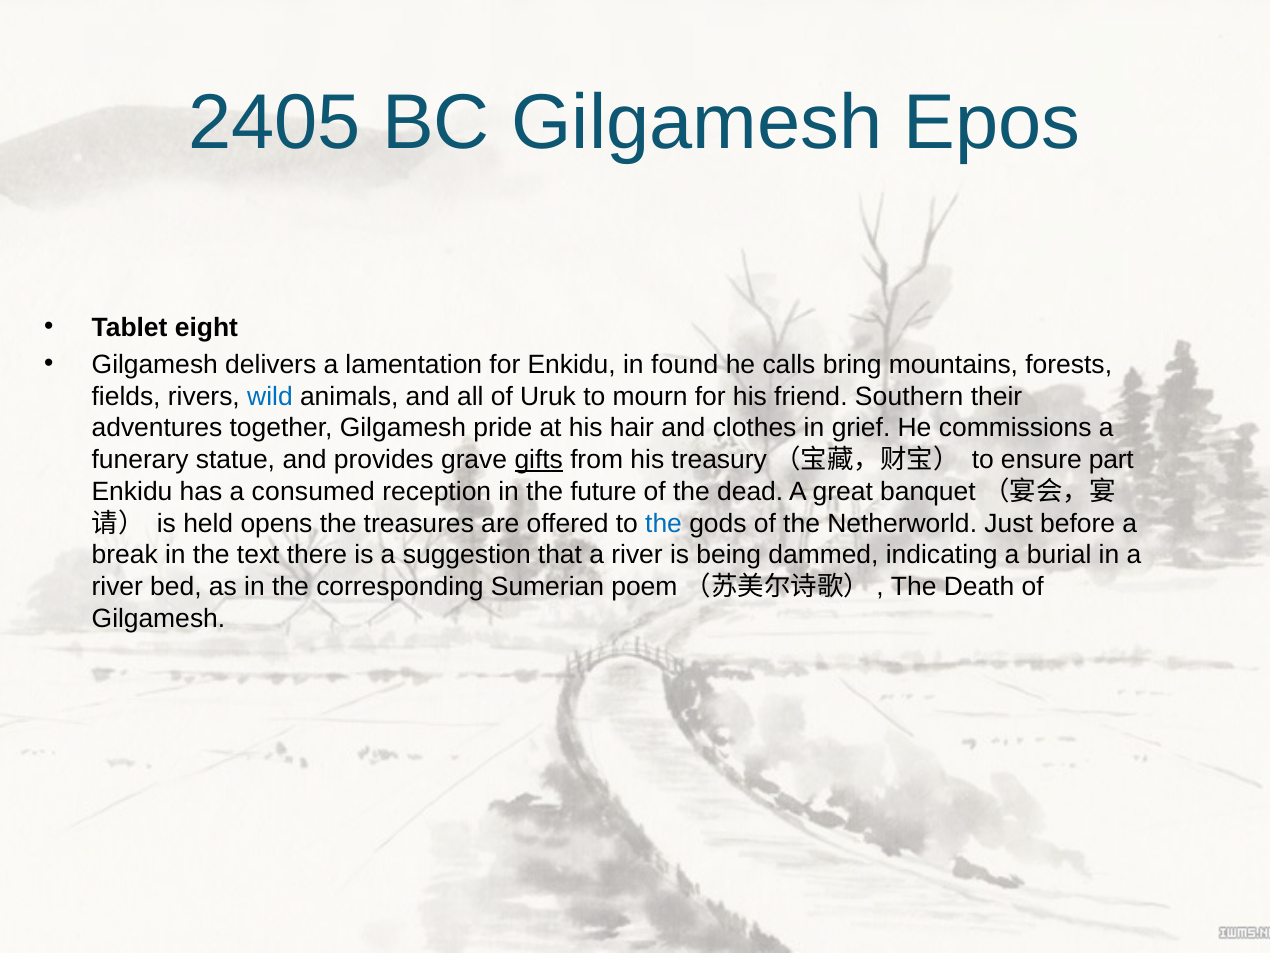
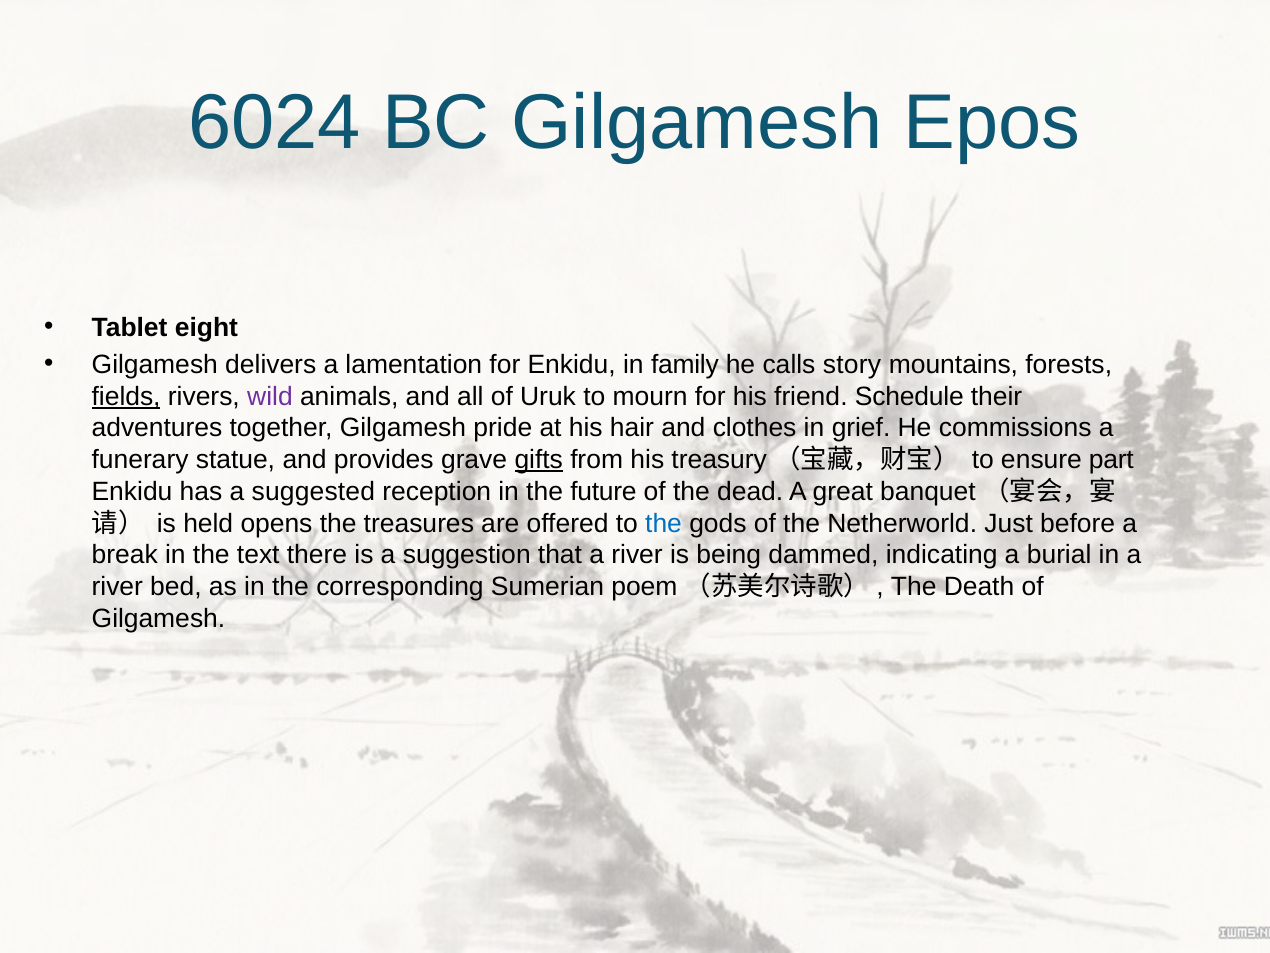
2405: 2405 -> 6024
found: found -> family
bring: bring -> story
fields underline: none -> present
wild colour: blue -> purple
Southern: Southern -> Schedule
consumed: consumed -> suggested
